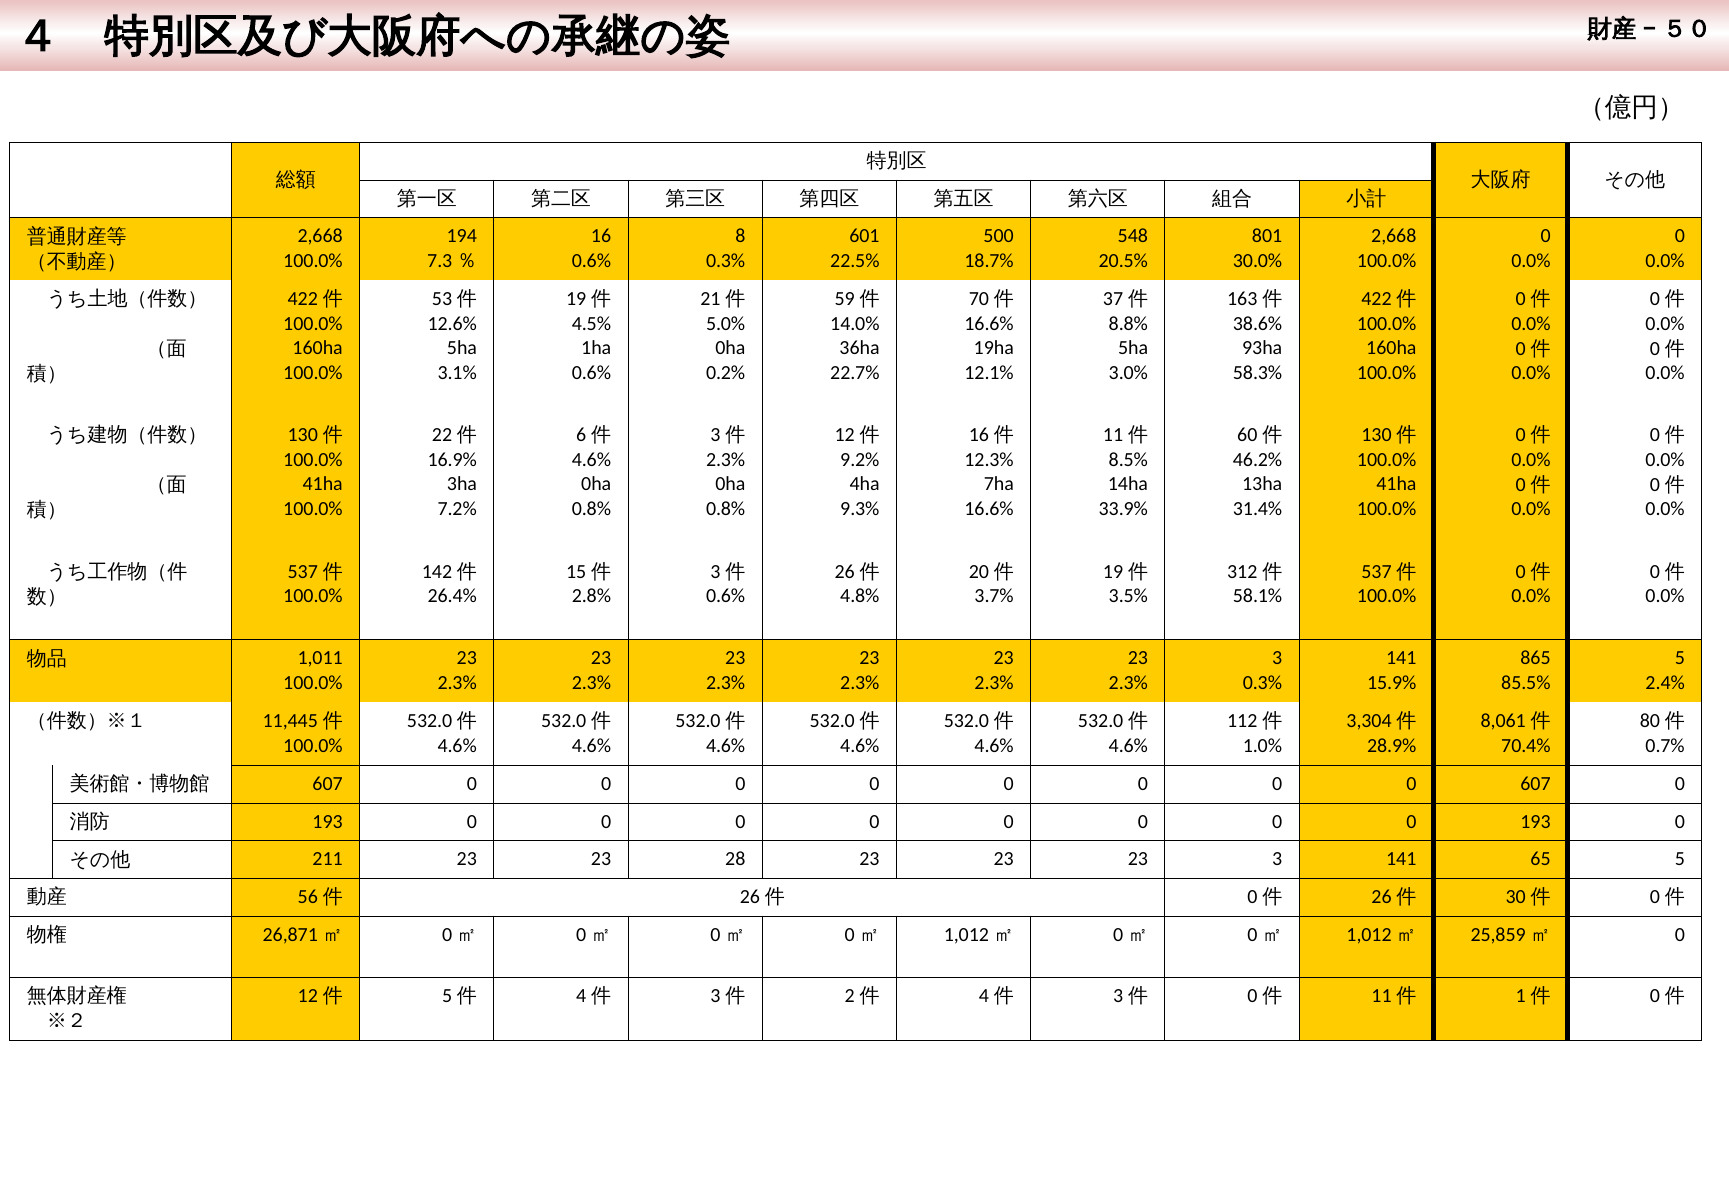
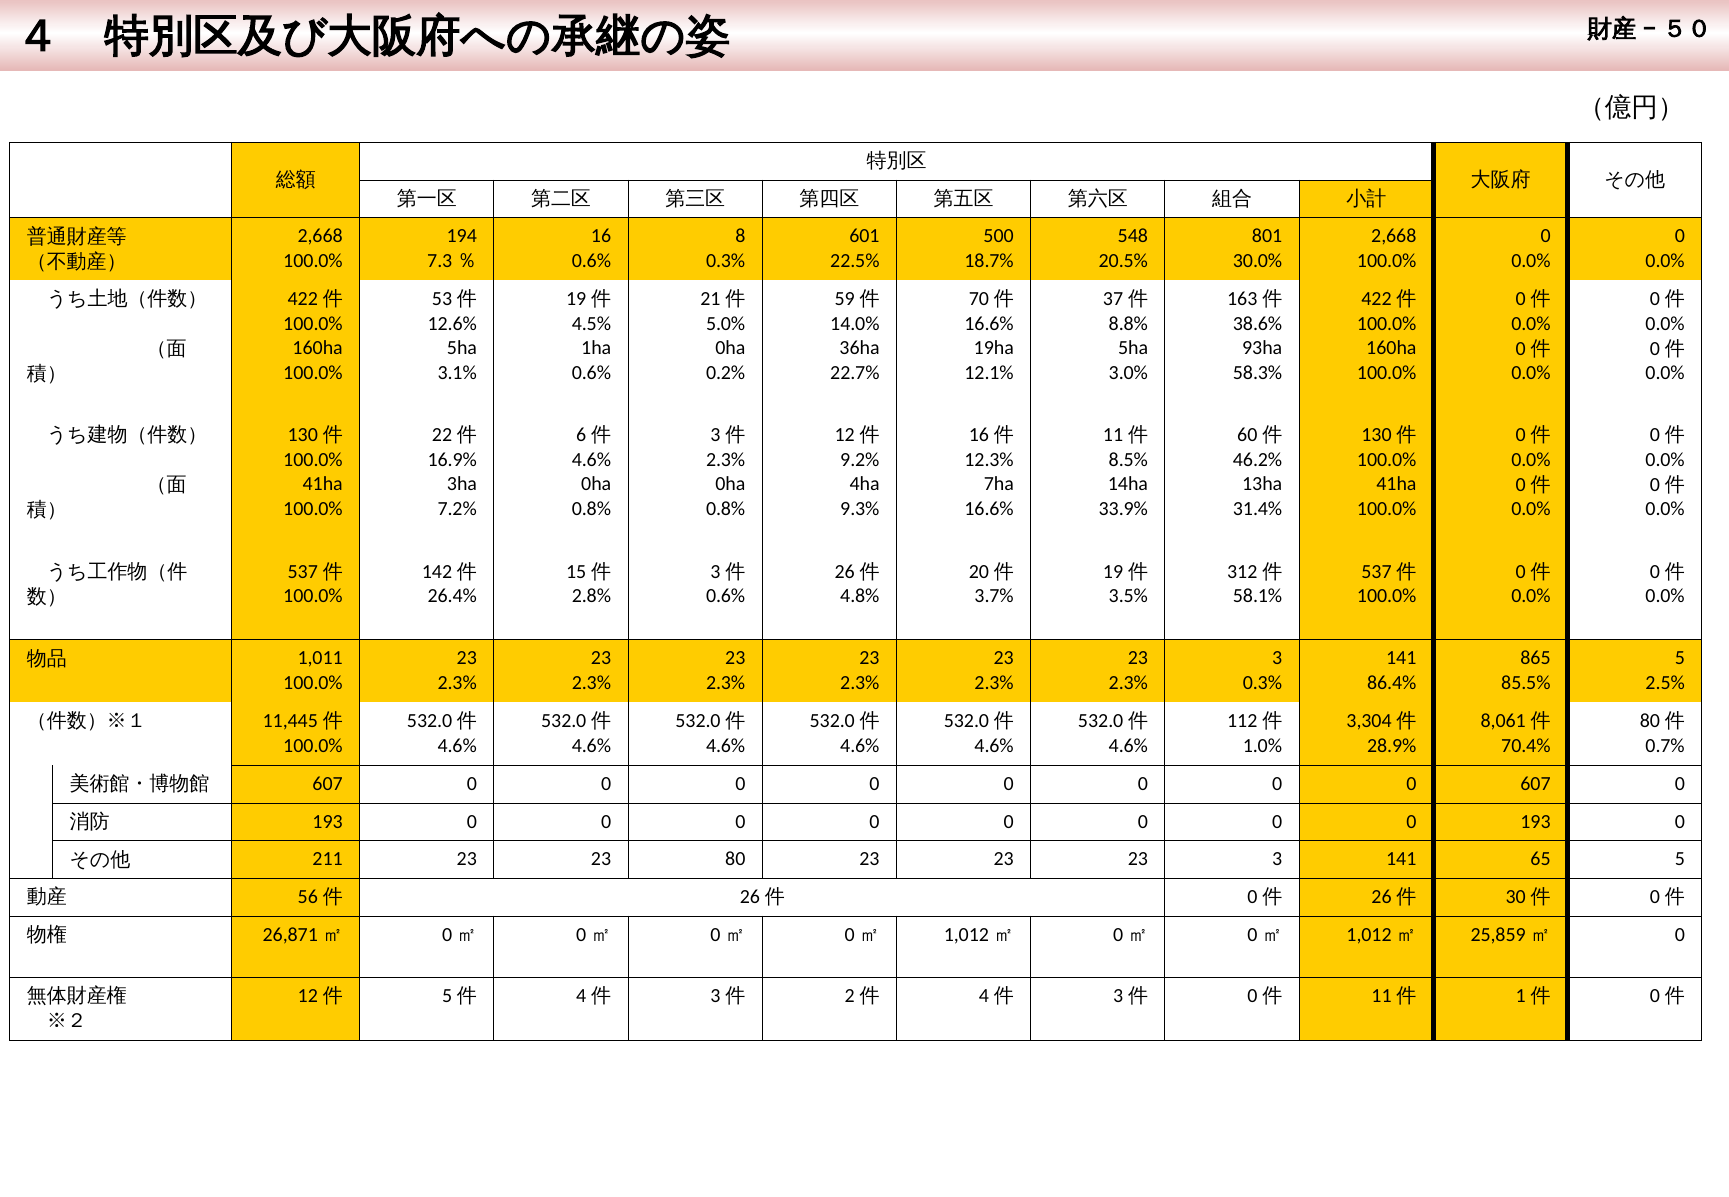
15.9%: 15.9% -> 86.4%
2.4%: 2.4% -> 2.5%
28: 28 -> 80
